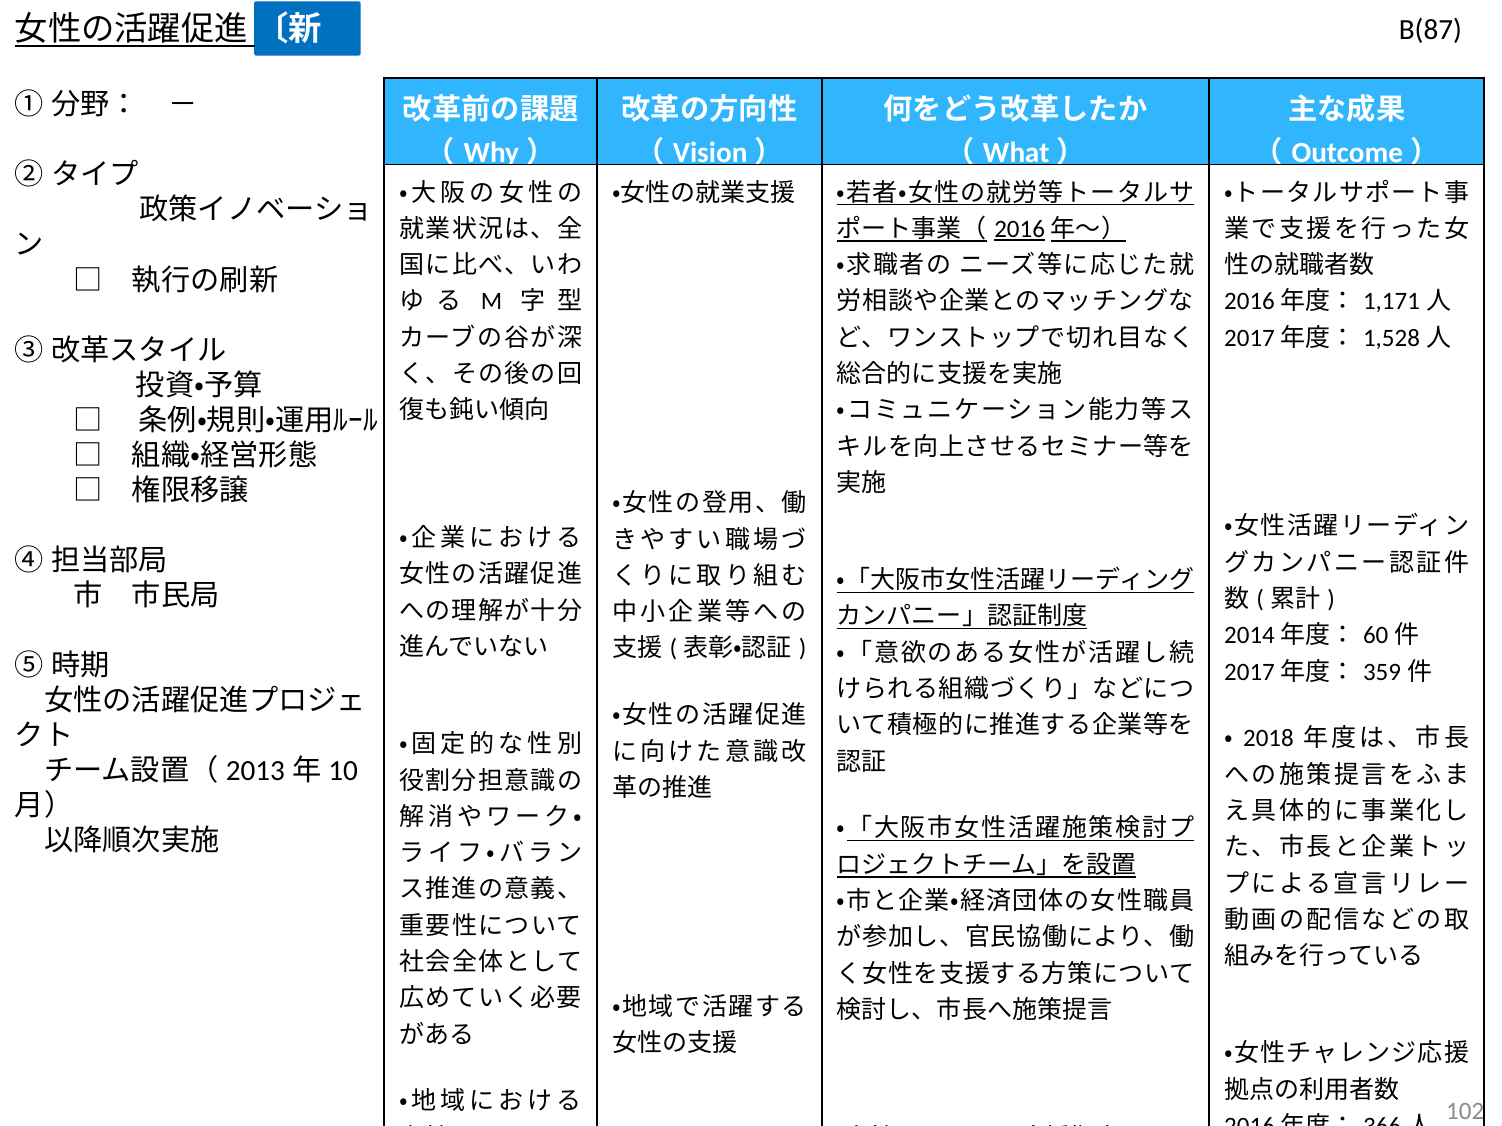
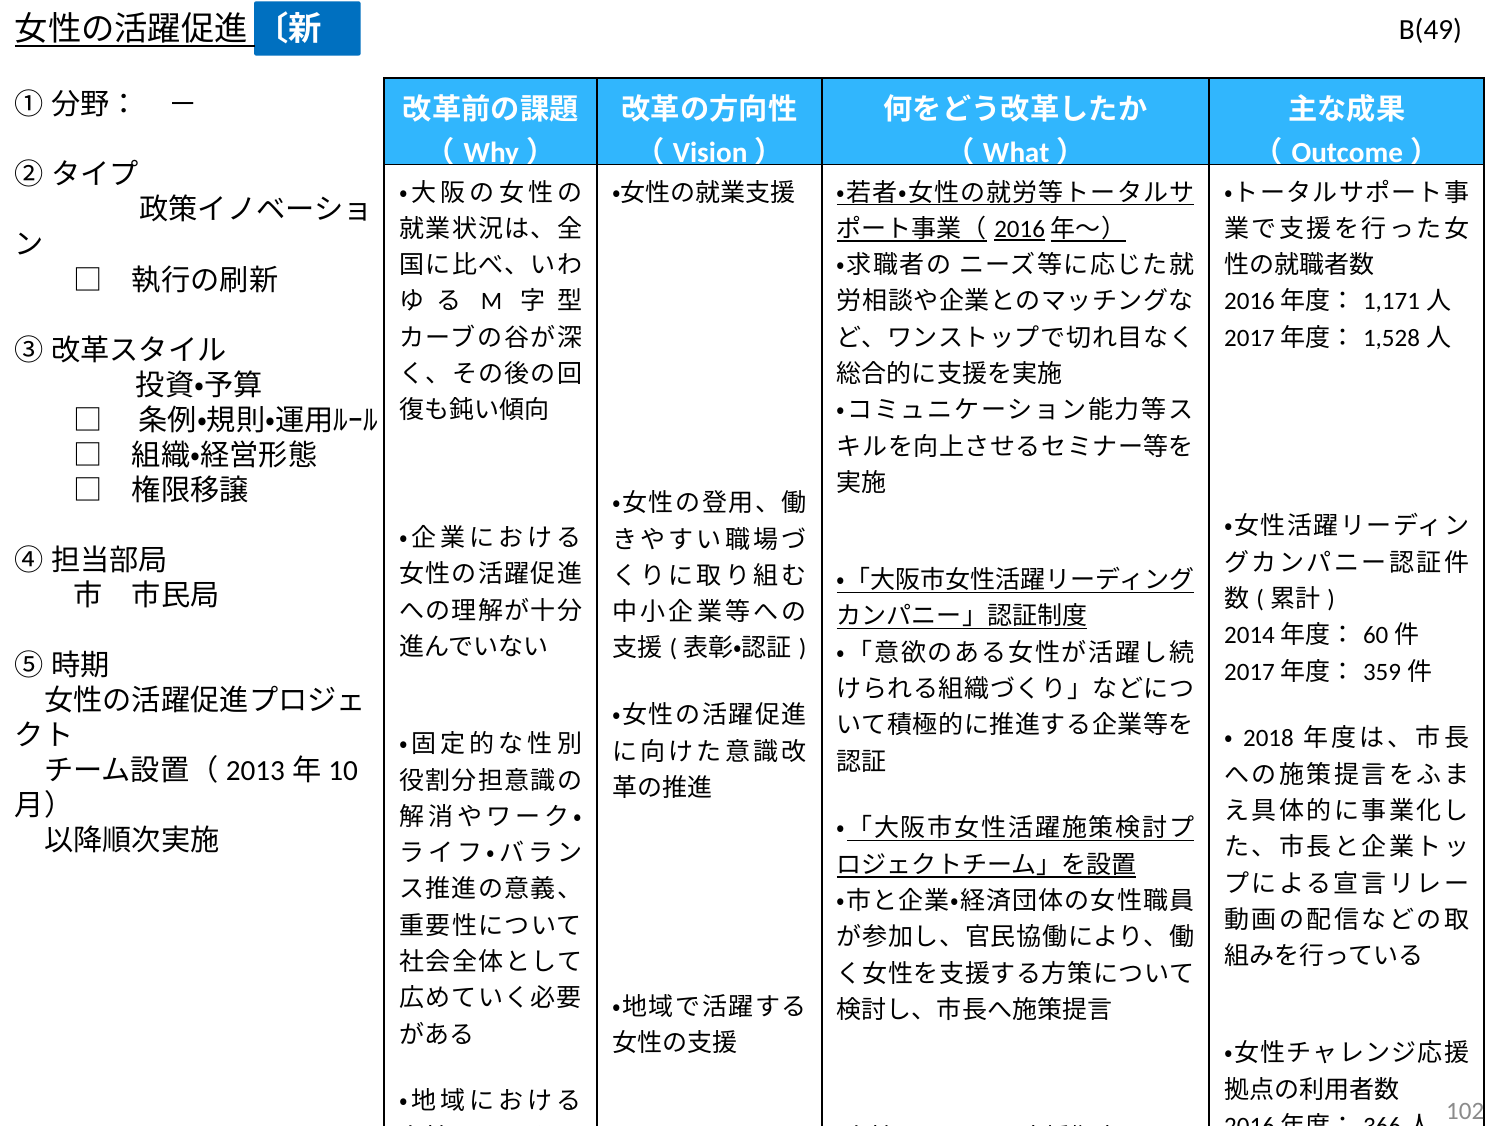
B(87: B(87 -> B(49
